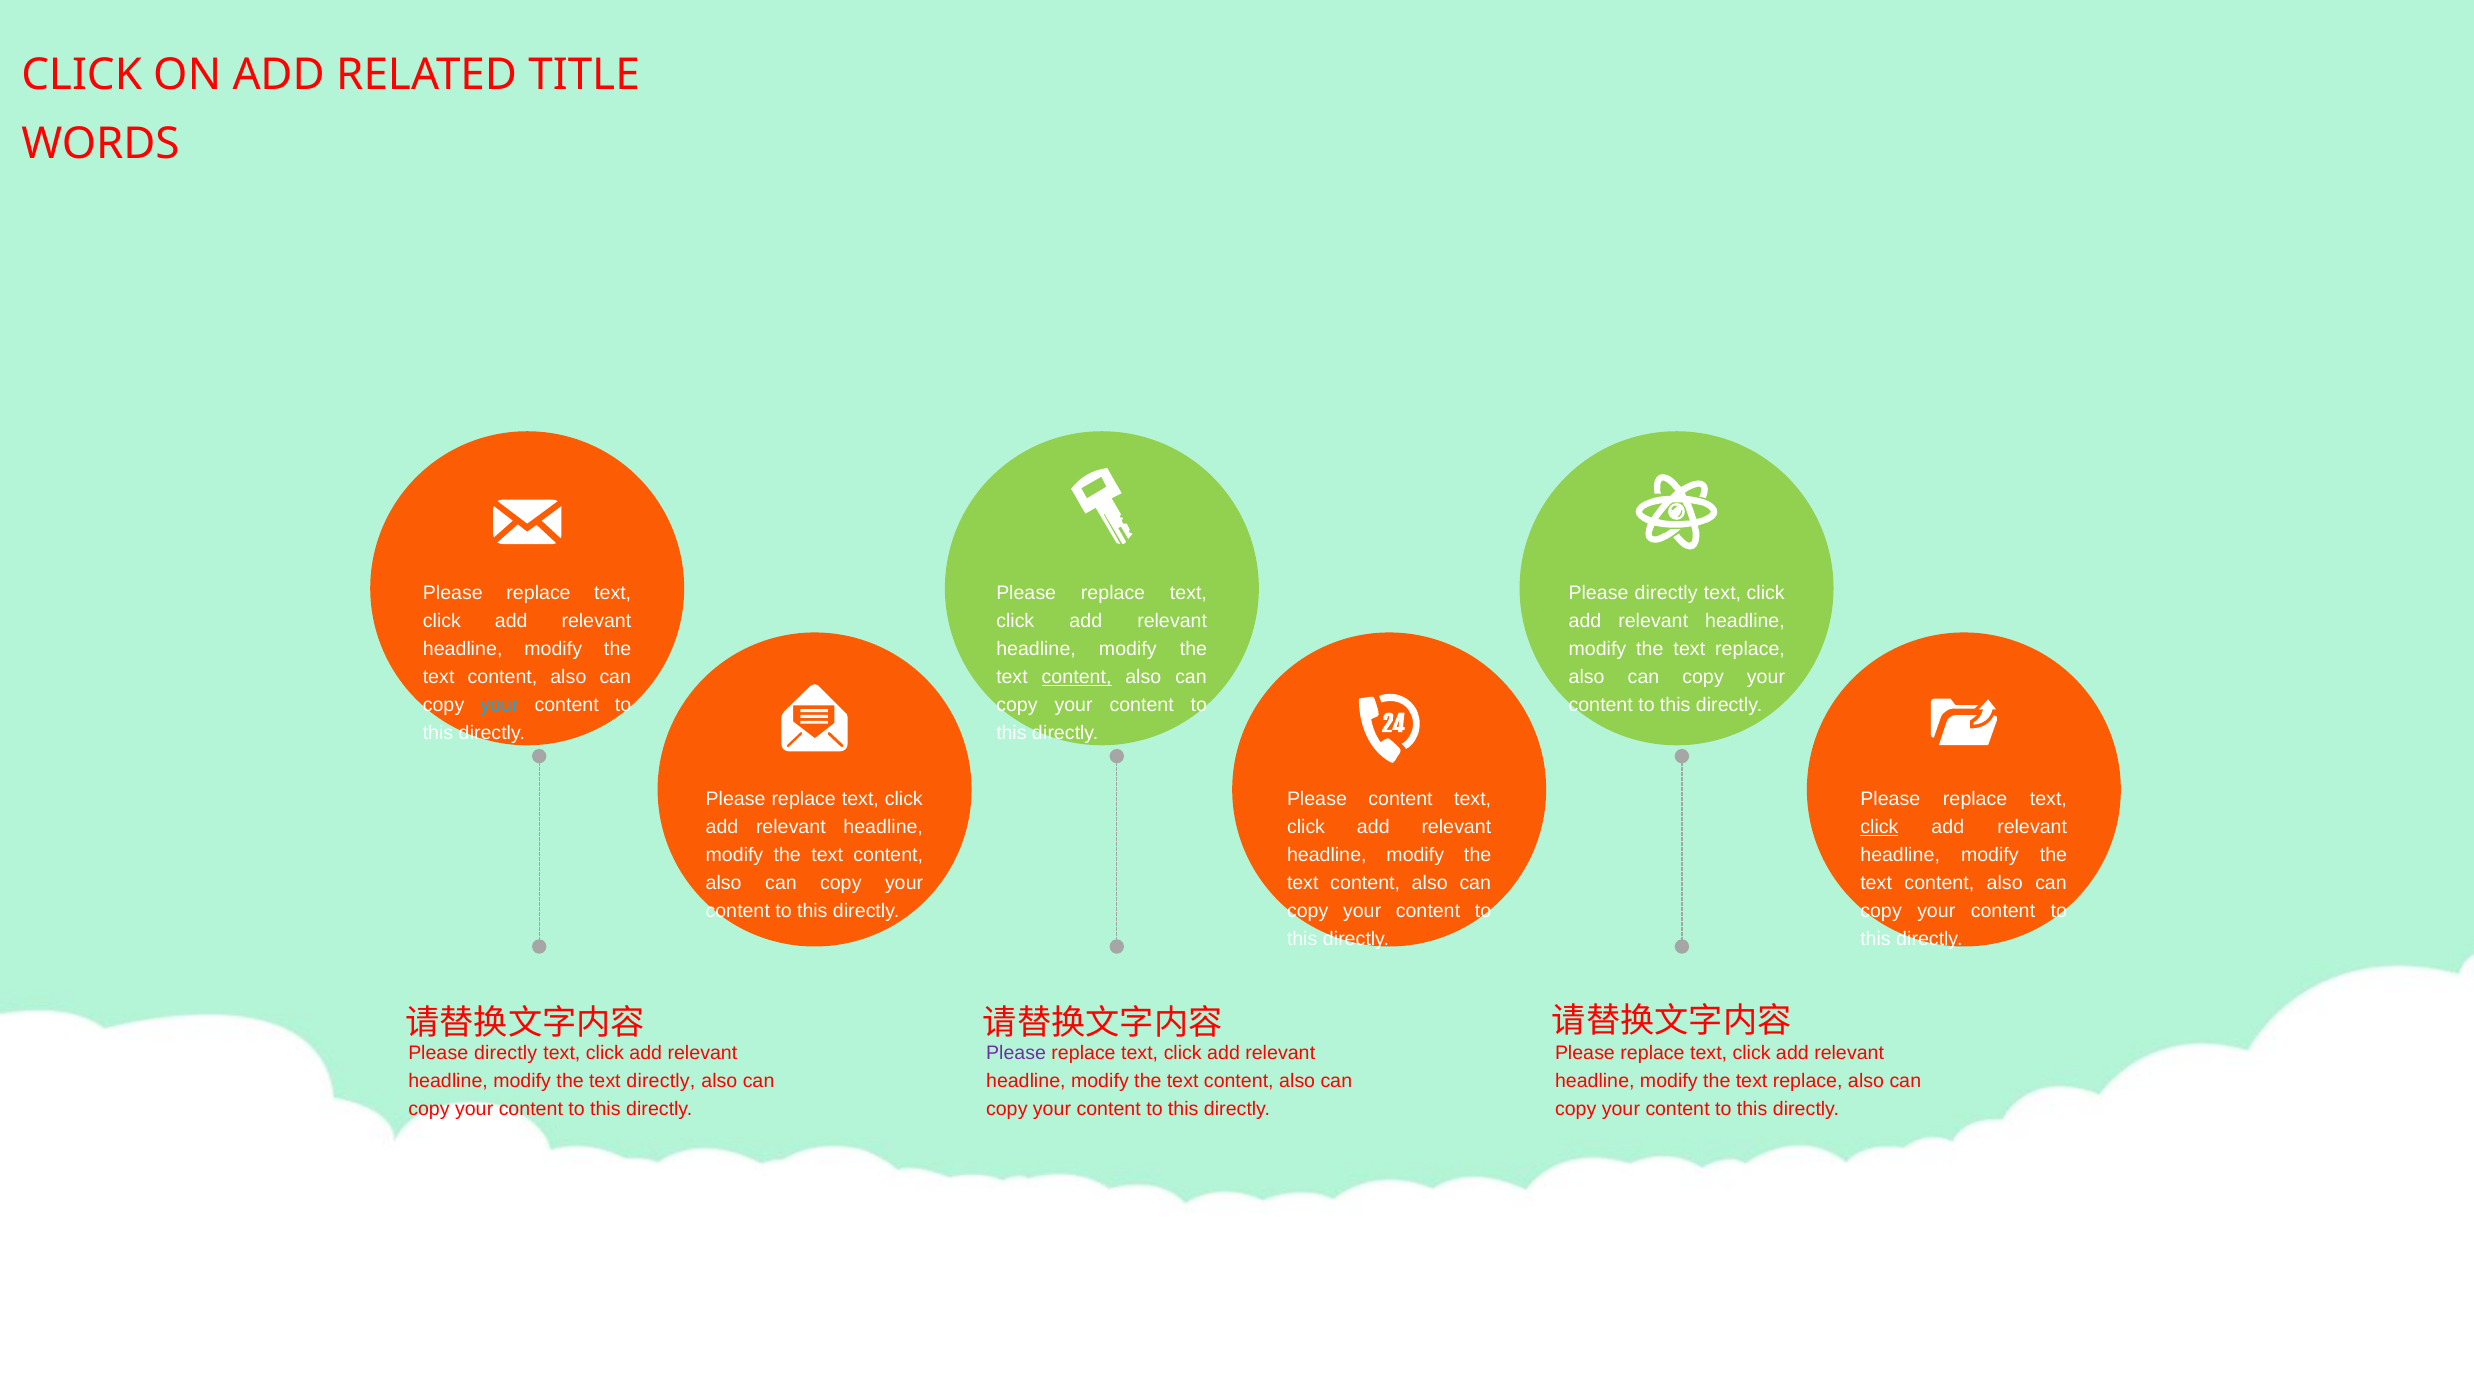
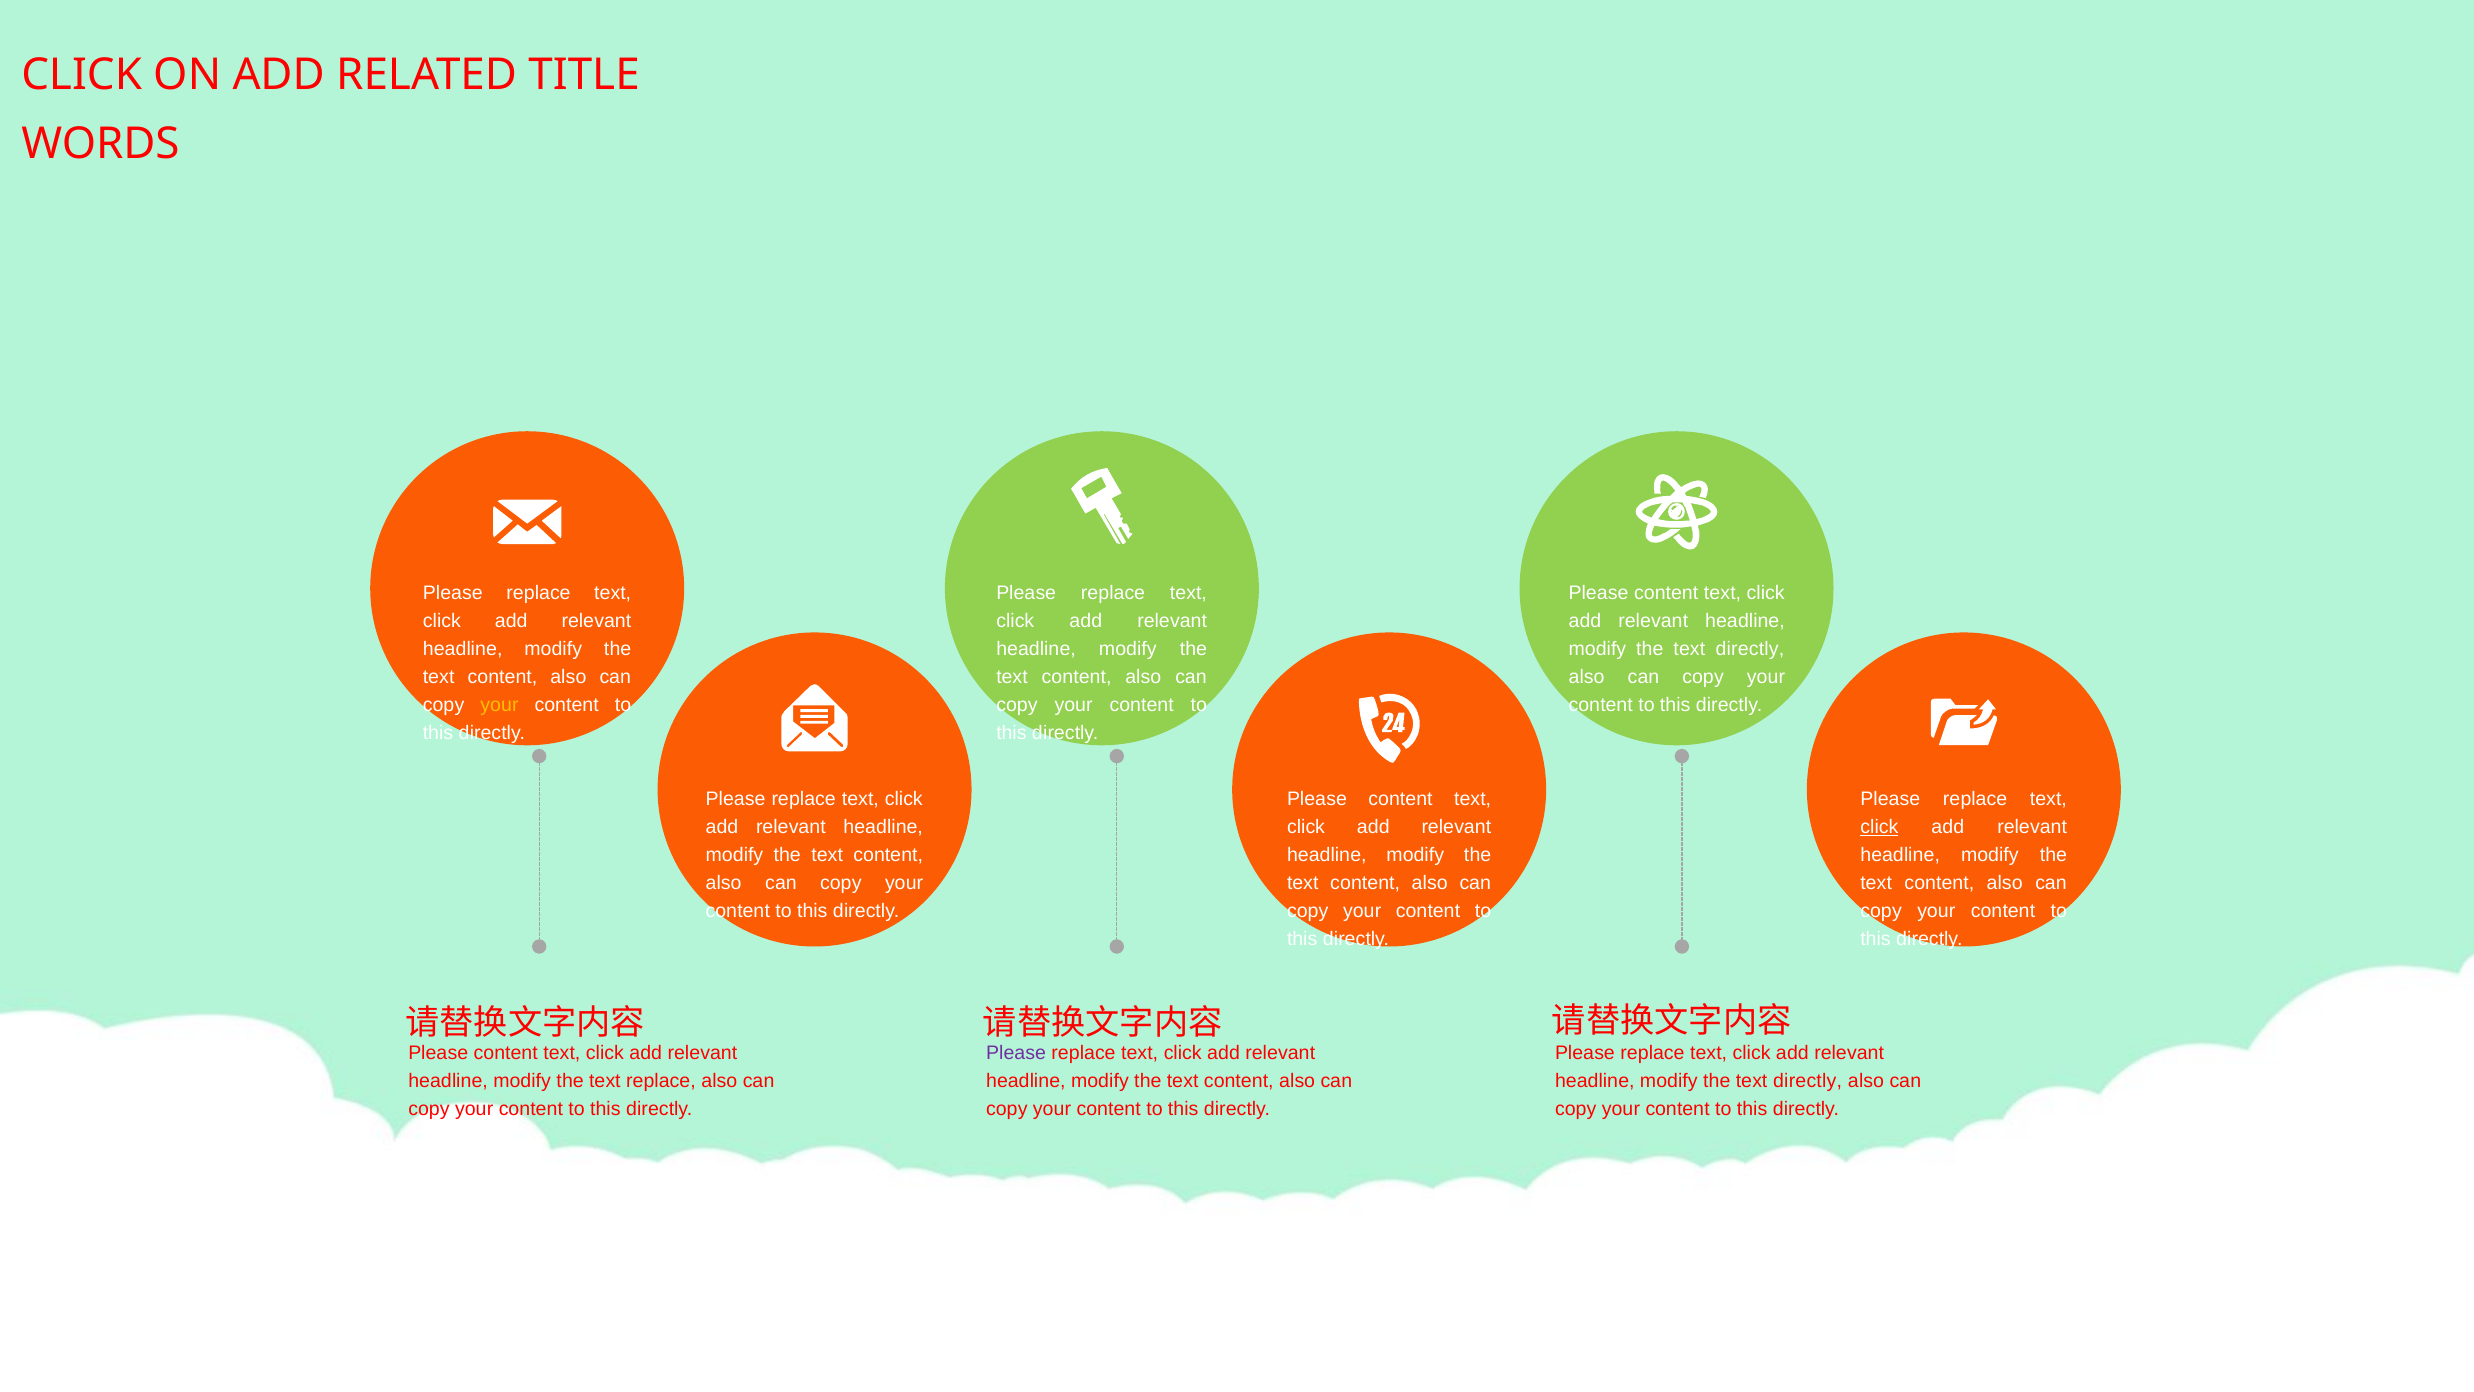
directly at (1666, 593): directly -> content
replace at (1750, 649): replace -> directly
content at (1077, 677) underline: present -> none
your at (499, 705) colour: light blue -> yellow
directly at (506, 1052): directly -> content
text directly: directly -> replace
replace at (1808, 1081): replace -> directly
